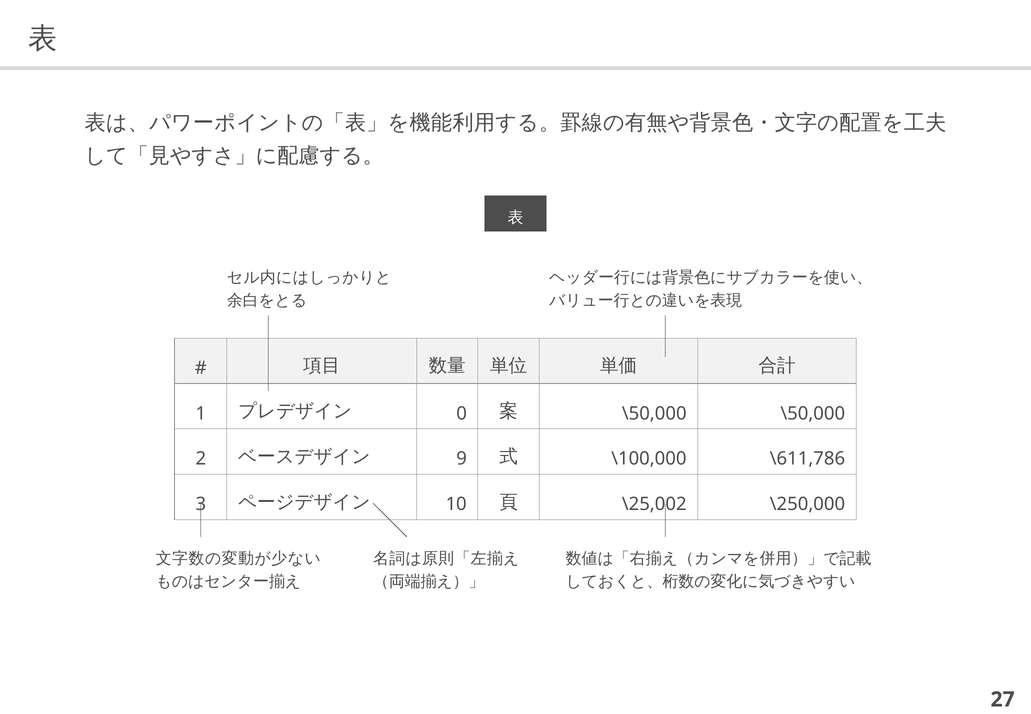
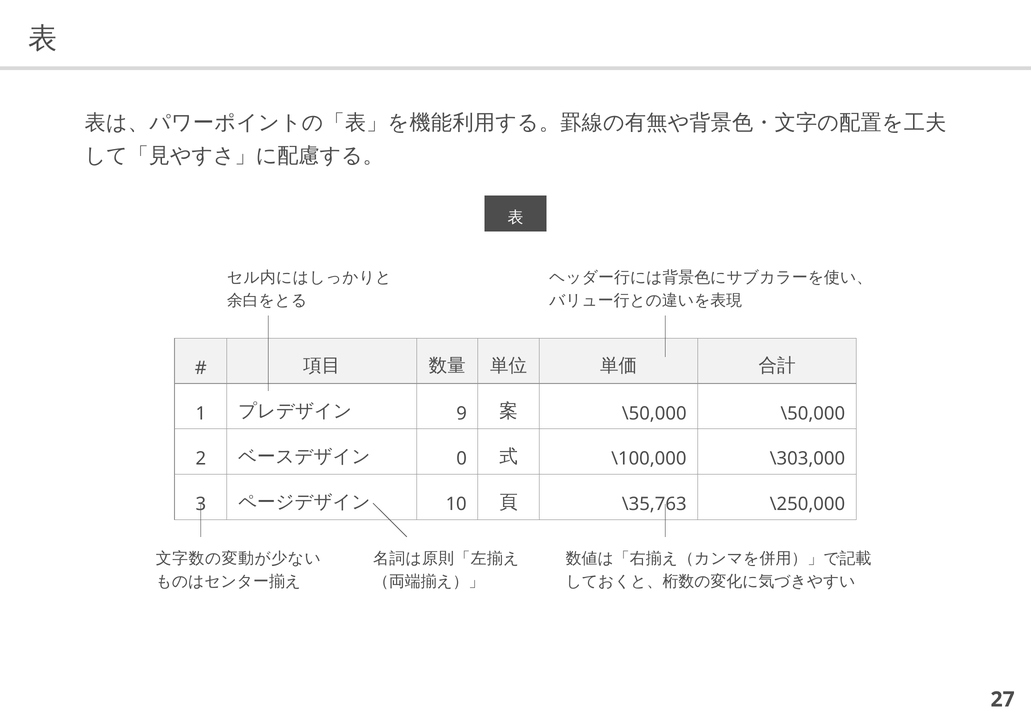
0: 0 -> 9
9: 9 -> 0
\611,786: \611,786 -> \303,000
\25,002: \25,002 -> \35,763
